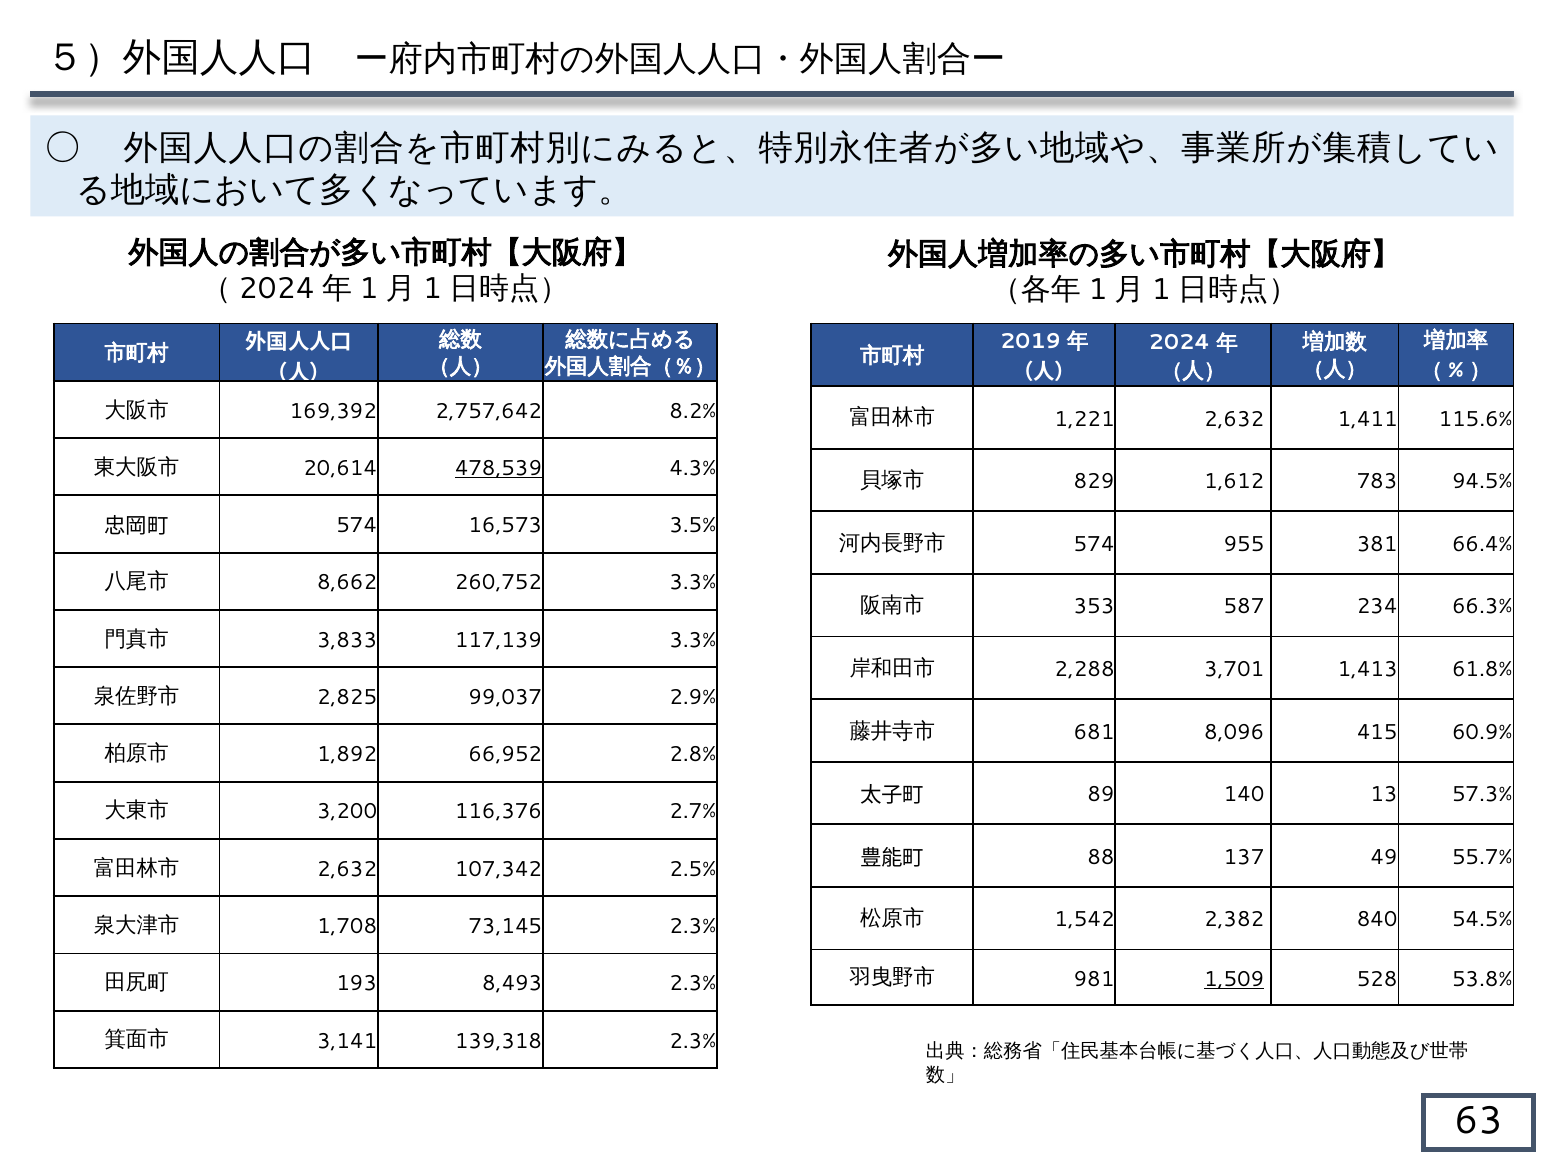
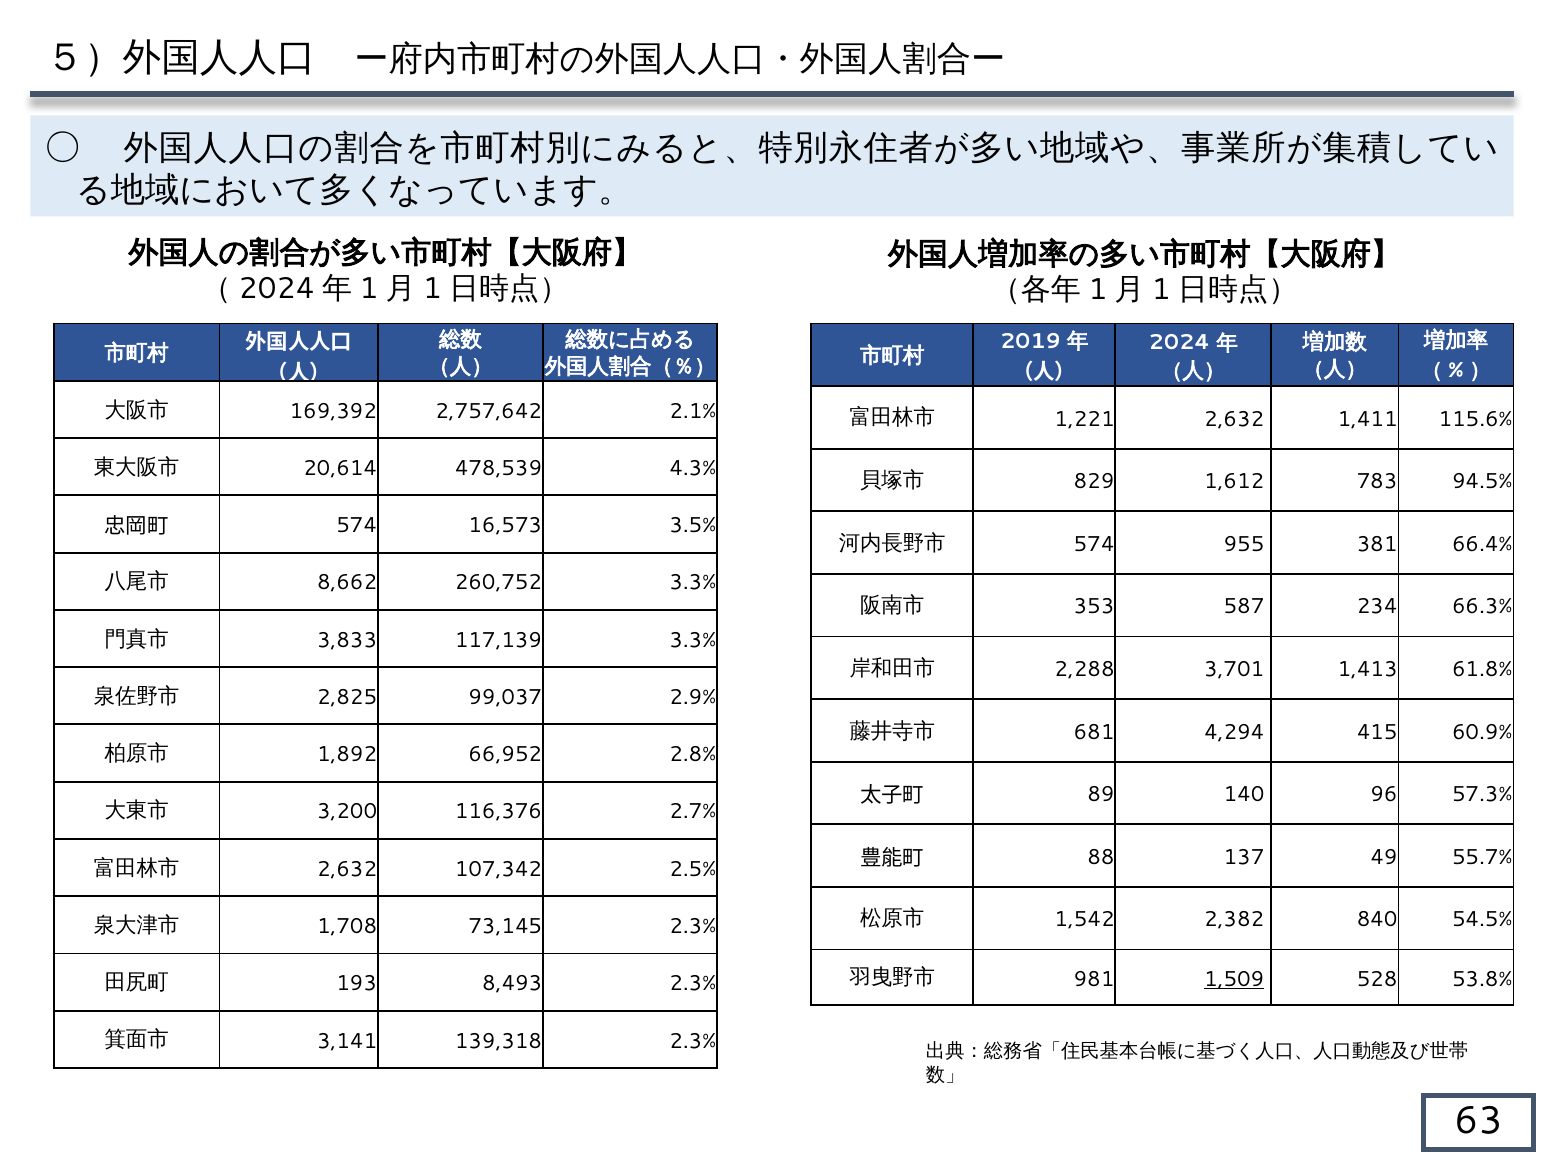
8.2%: 8.2% -> 2.1%
478,539 underline: present -> none
8,096: 8,096 -> 4,294
13: 13 -> 96
